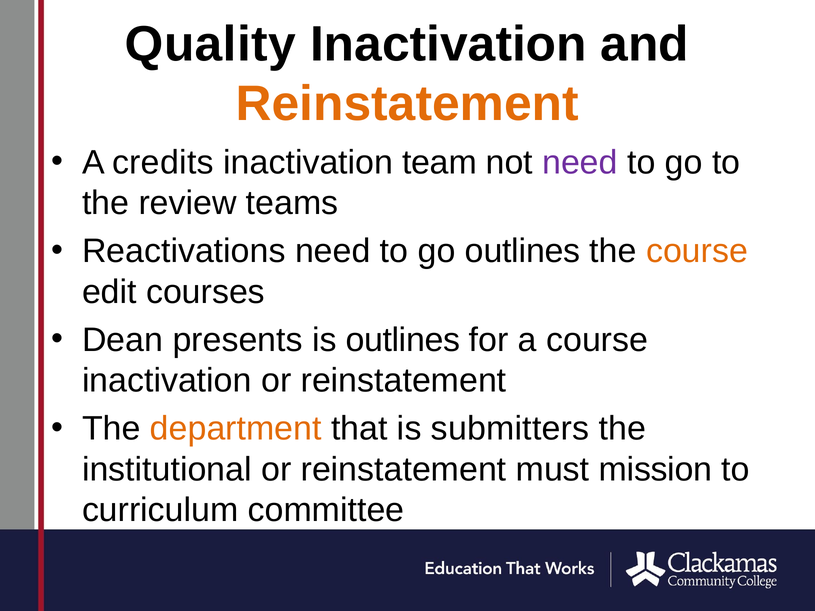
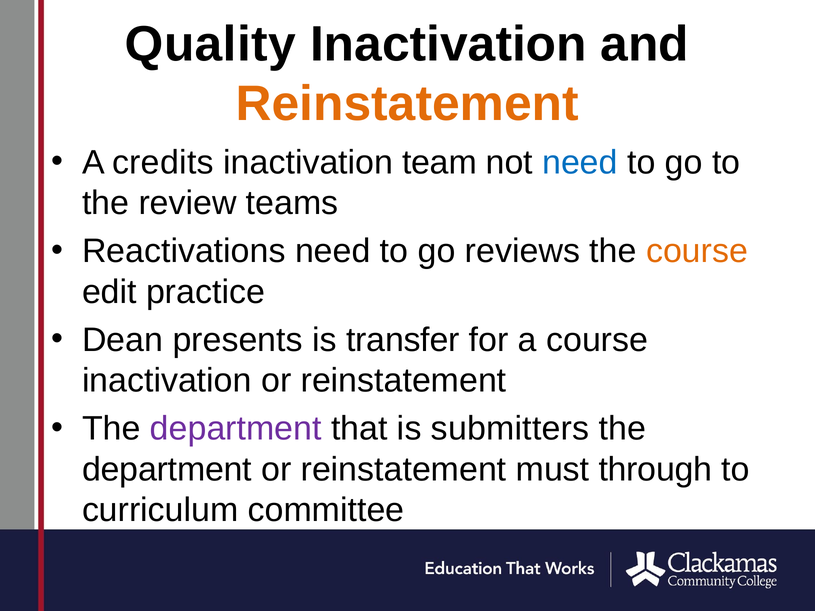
need at (580, 163) colour: purple -> blue
go outlines: outlines -> reviews
courses: courses -> practice
is outlines: outlines -> transfer
department at (236, 429) colour: orange -> purple
institutional at (167, 470): institutional -> department
mission: mission -> through
